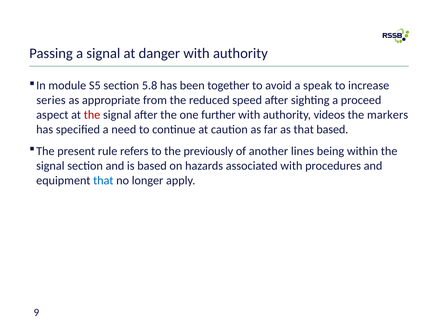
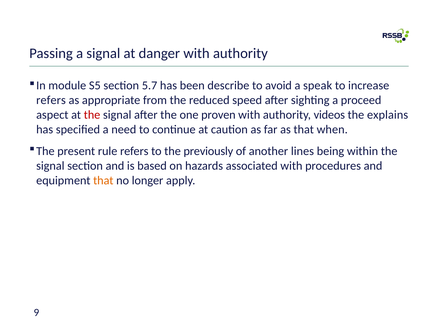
5.8: 5.8 -> 5.7
together: together -> describe
series at (51, 100): series -> refers
further: further -> proven
markers: markers -> explains
that based: based -> when
that at (103, 181) colour: blue -> orange
